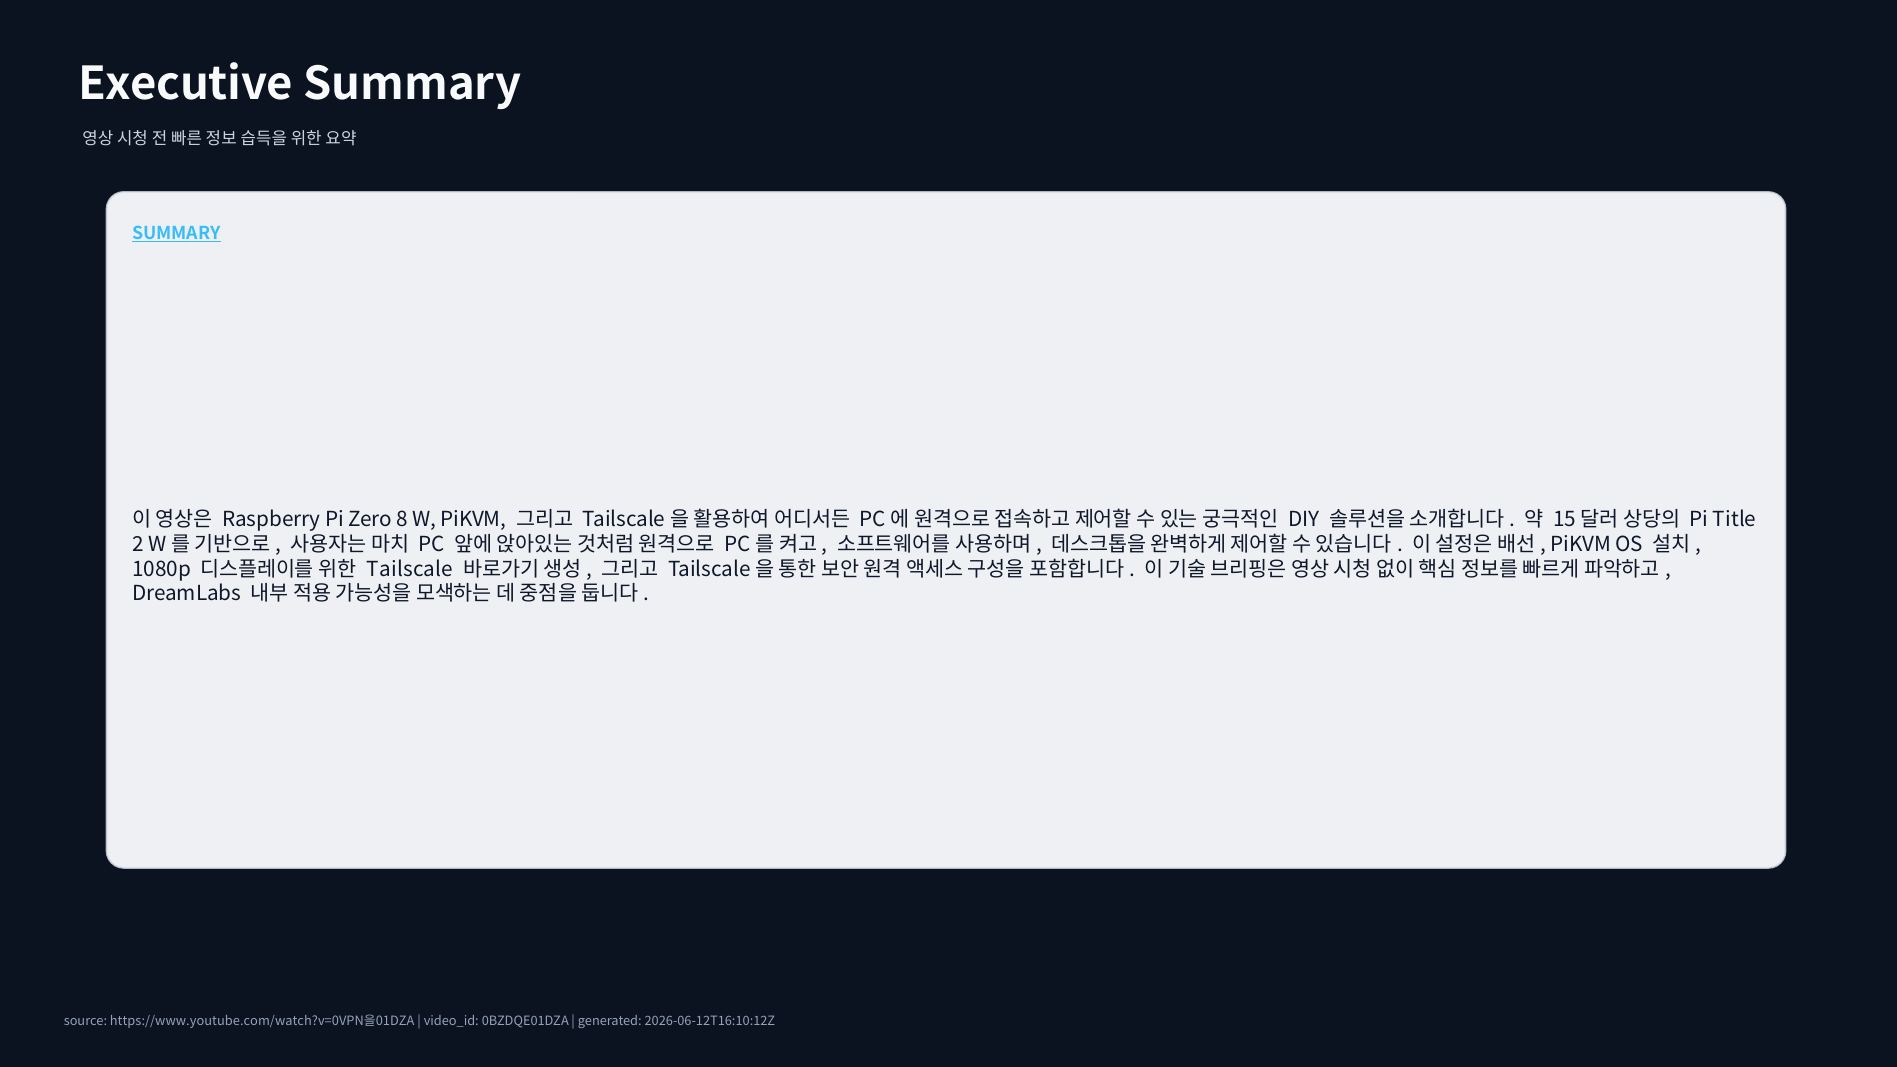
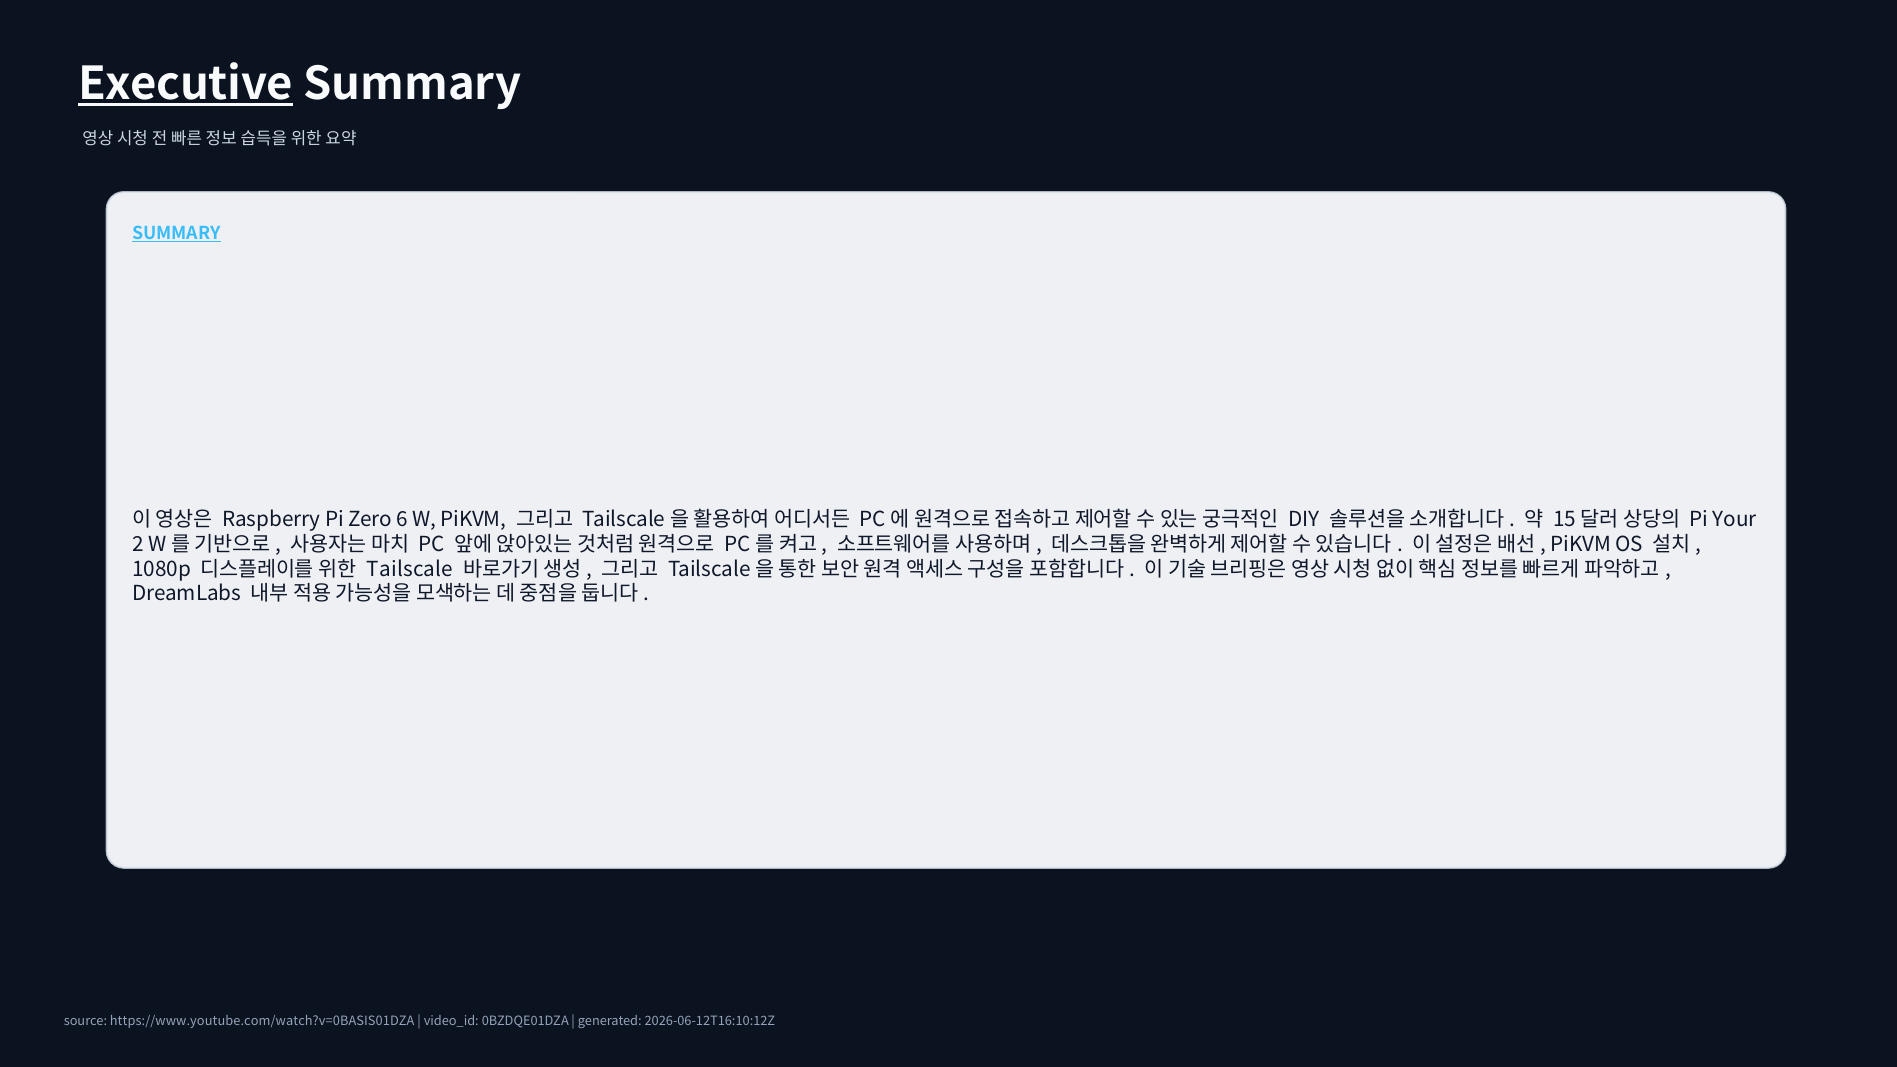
Executive underline: none -> present
8: 8 -> 6
Title: Title -> Your
https://www.youtube.com/watch?v=0VPN을01DZA: https://www.youtube.com/watch?v=0VPN을01DZA -> https://www.youtube.com/watch?v=0BASIS01DZA
